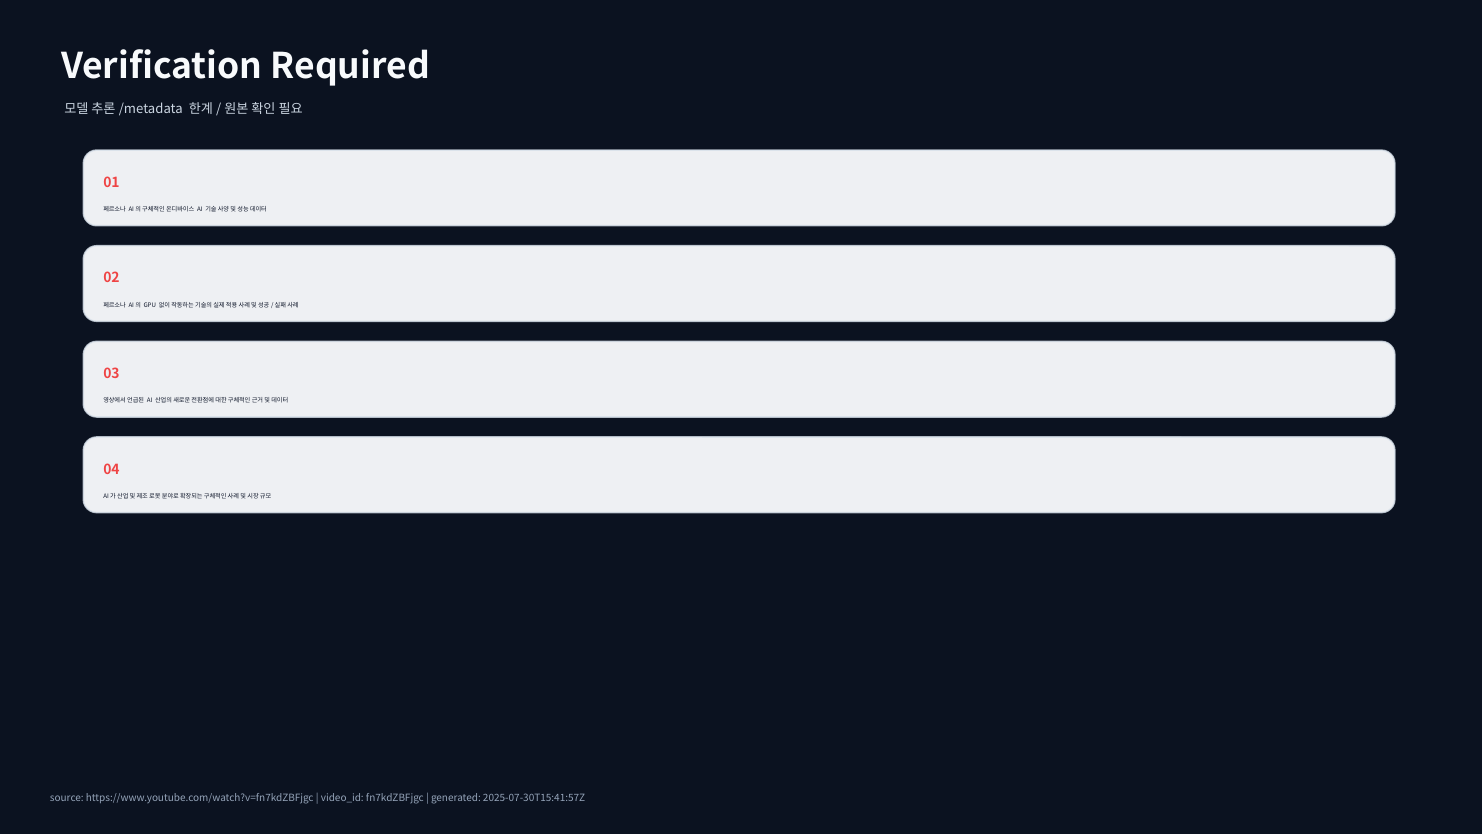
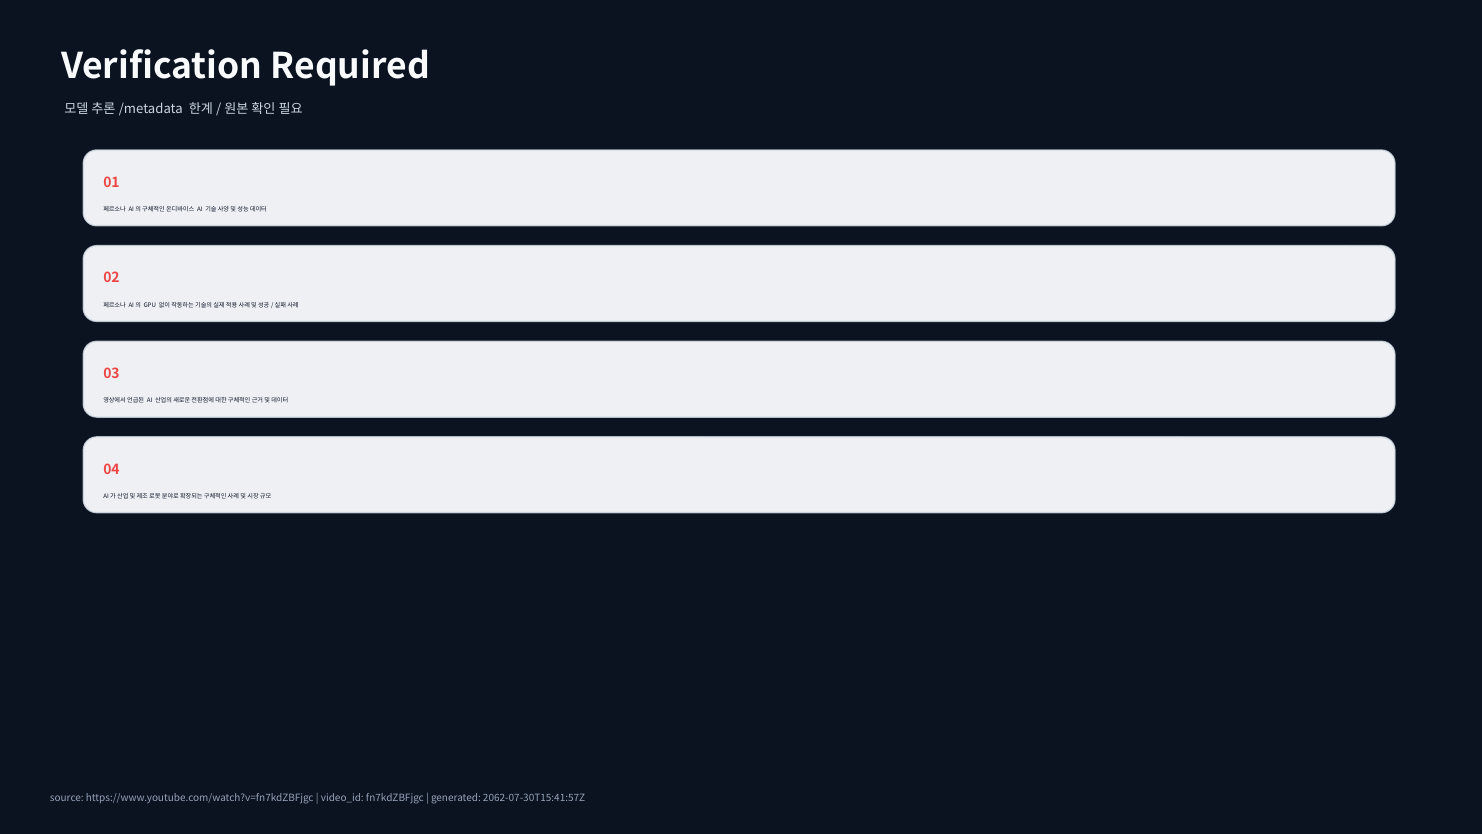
2025-07-30T15:41:57Z: 2025-07-30T15:41:57Z -> 2062-07-30T15:41:57Z
